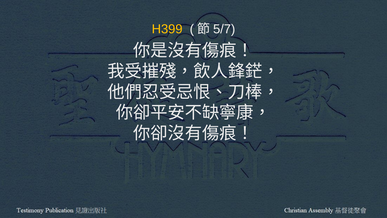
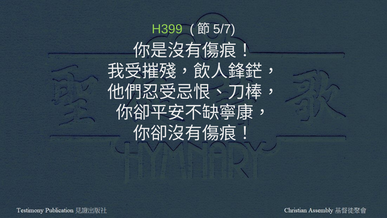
H399 colour: yellow -> light green
